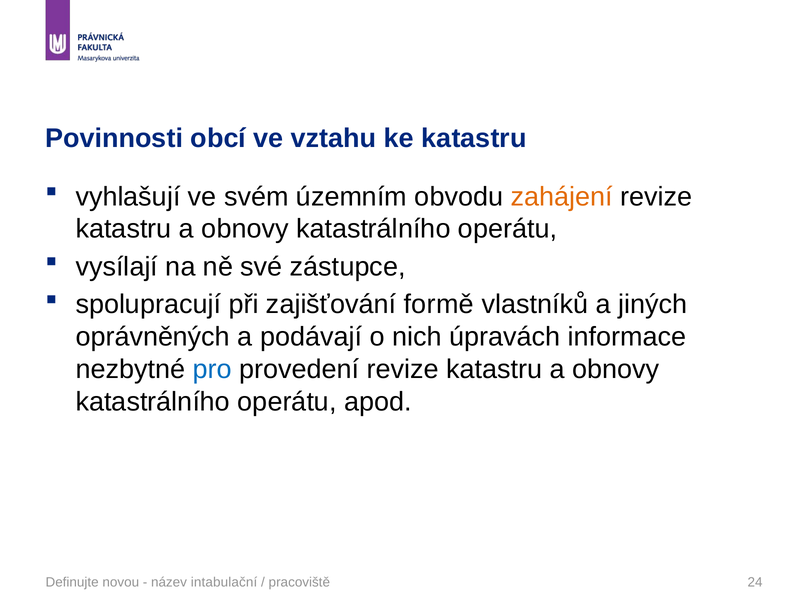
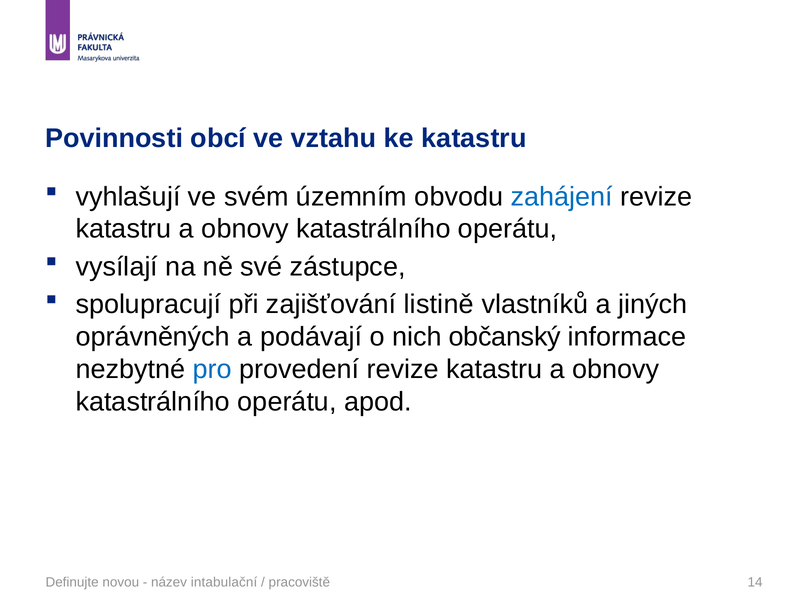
zahájení colour: orange -> blue
formě: formě -> listině
úpravách: úpravách -> občanský
24: 24 -> 14
